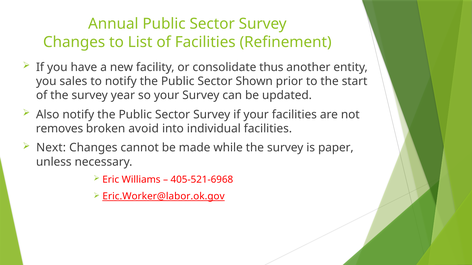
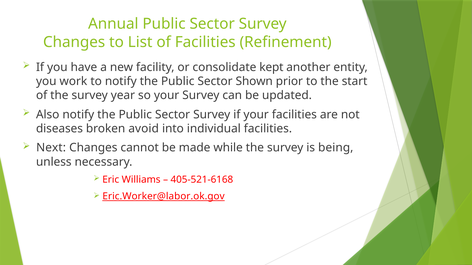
thus: thus -> kept
sales: sales -> work
removes: removes -> diseases
paper: paper -> being
405-521-6968: 405-521-6968 -> 405-521-6168
